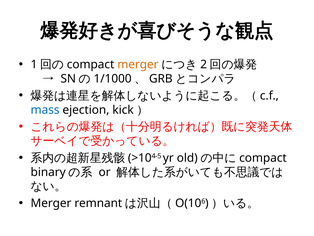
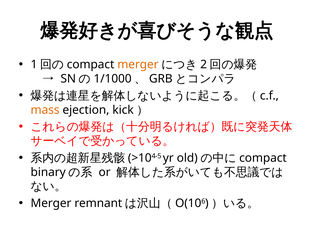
mass colour: blue -> orange
